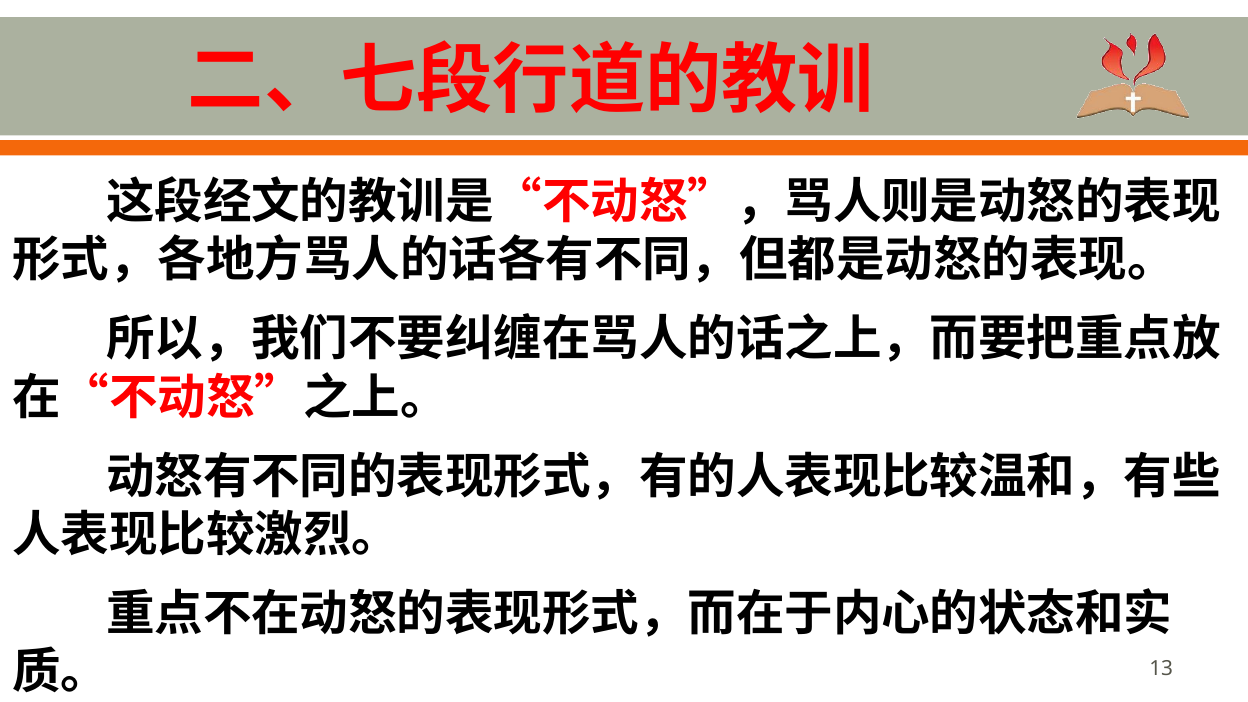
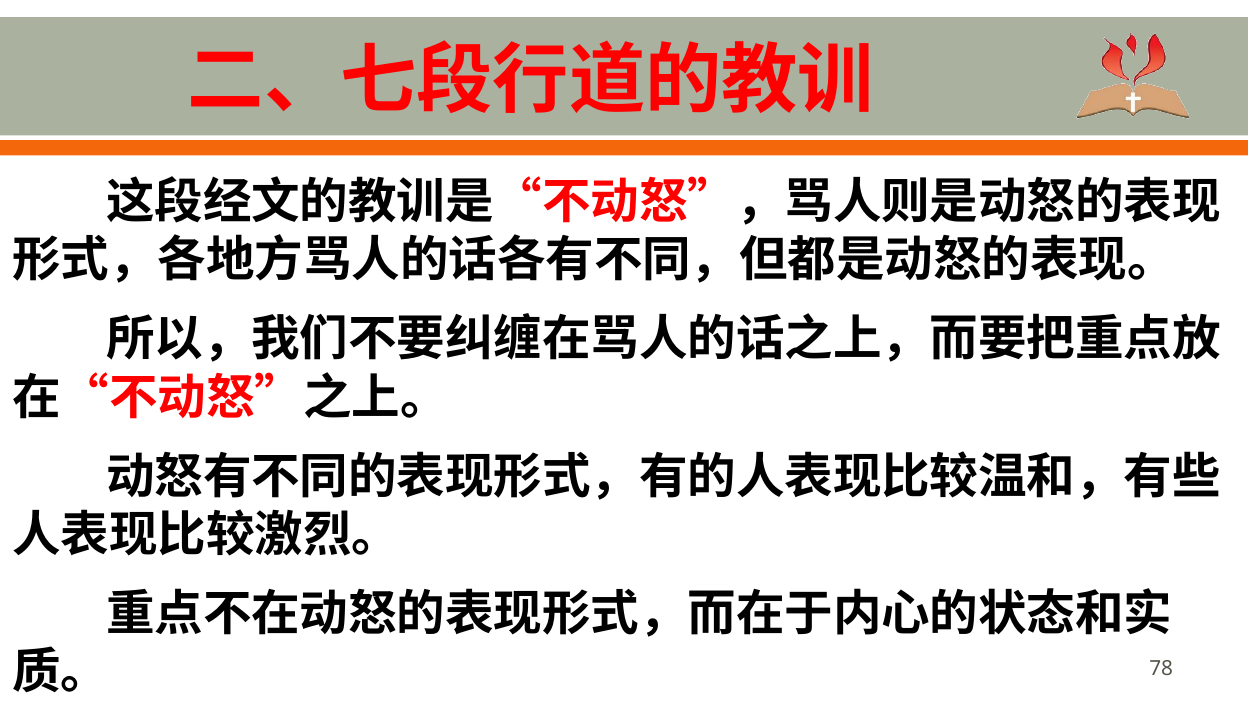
13: 13 -> 78
